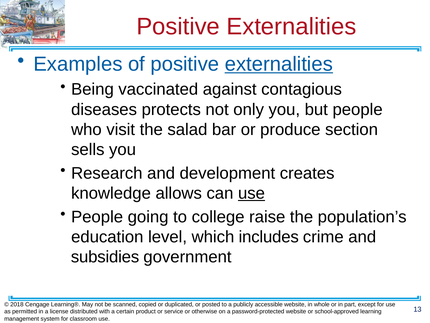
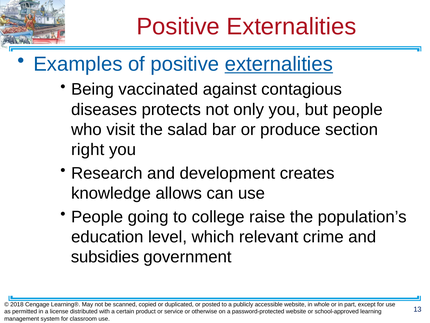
sells: sells -> right
use at (251, 193) underline: present -> none
includes: includes -> relevant
